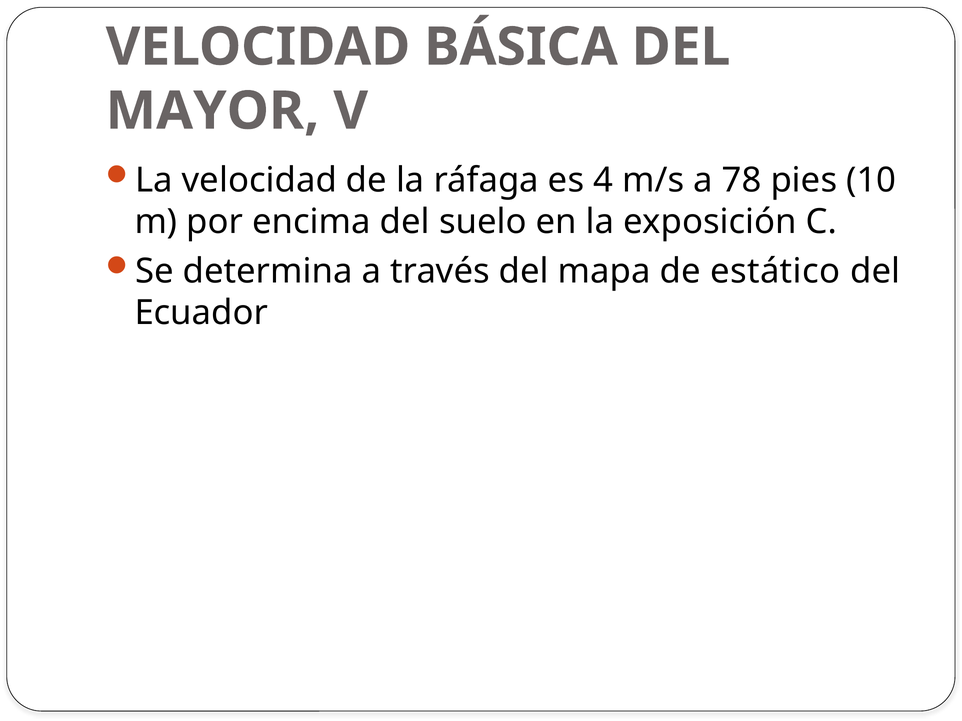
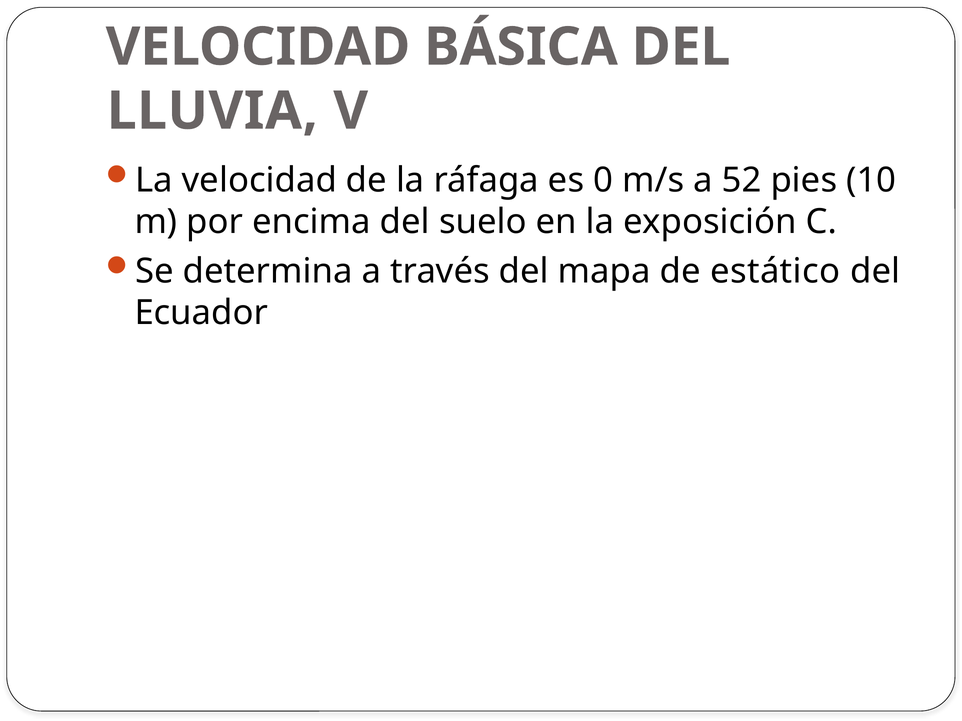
MAYOR: MAYOR -> LLUVIA
4: 4 -> 0
78: 78 -> 52
